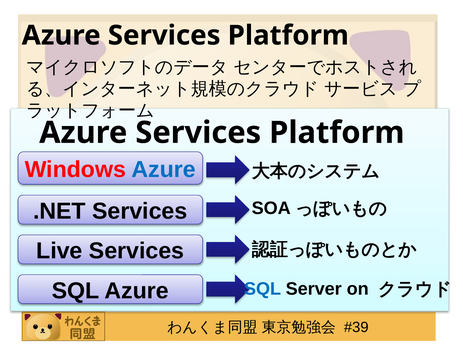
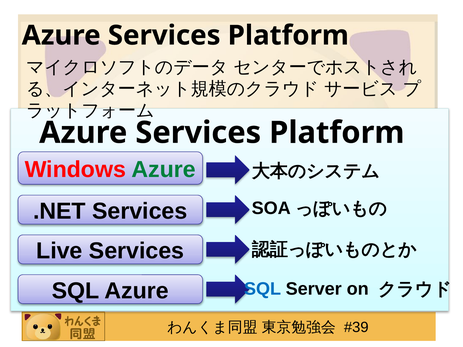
Azure at (164, 170) colour: blue -> green
